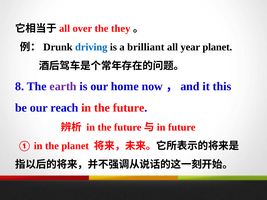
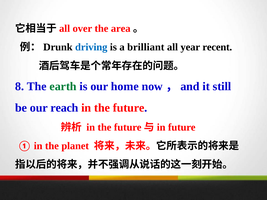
they: they -> area
year planet: planet -> recent
earth colour: purple -> green
this: this -> still
